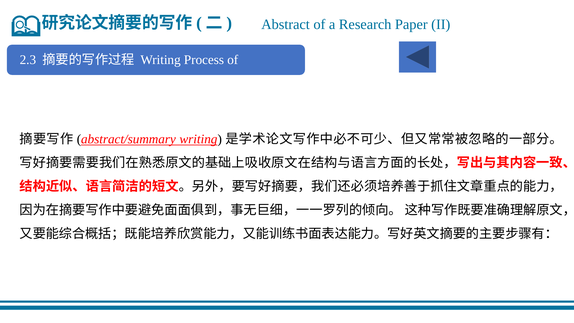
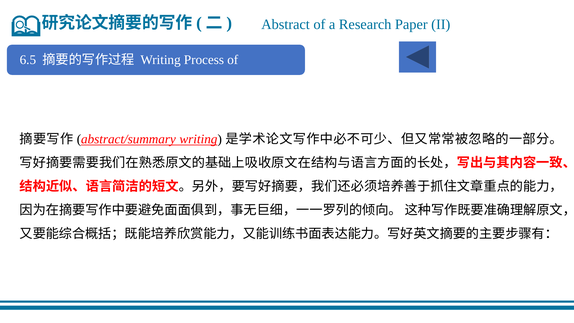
2.3: 2.3 -> 6.5
